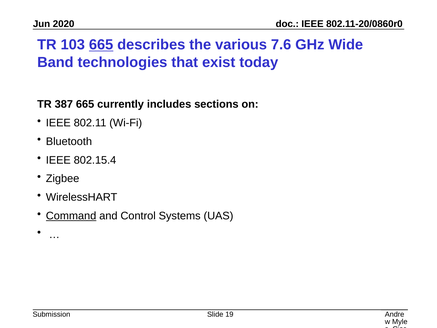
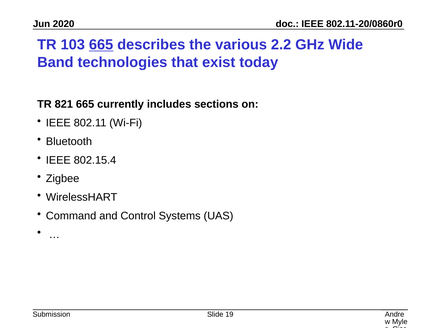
7.6: 7.6 -> 2.2
387: 387 -> 821
Command underline: present -> none
